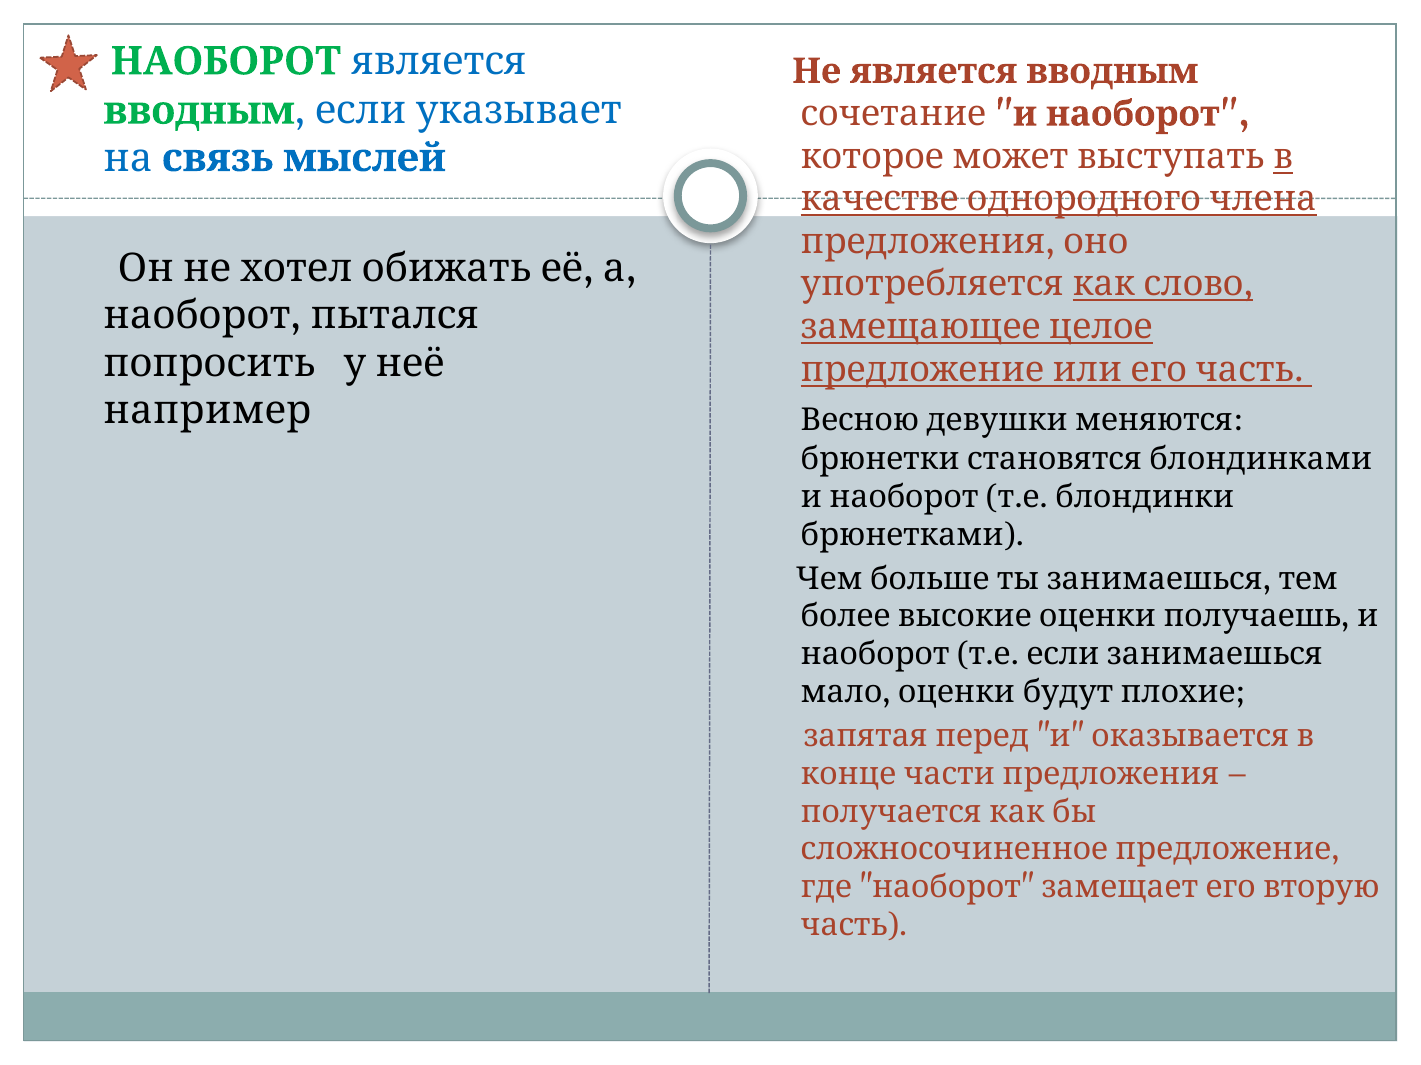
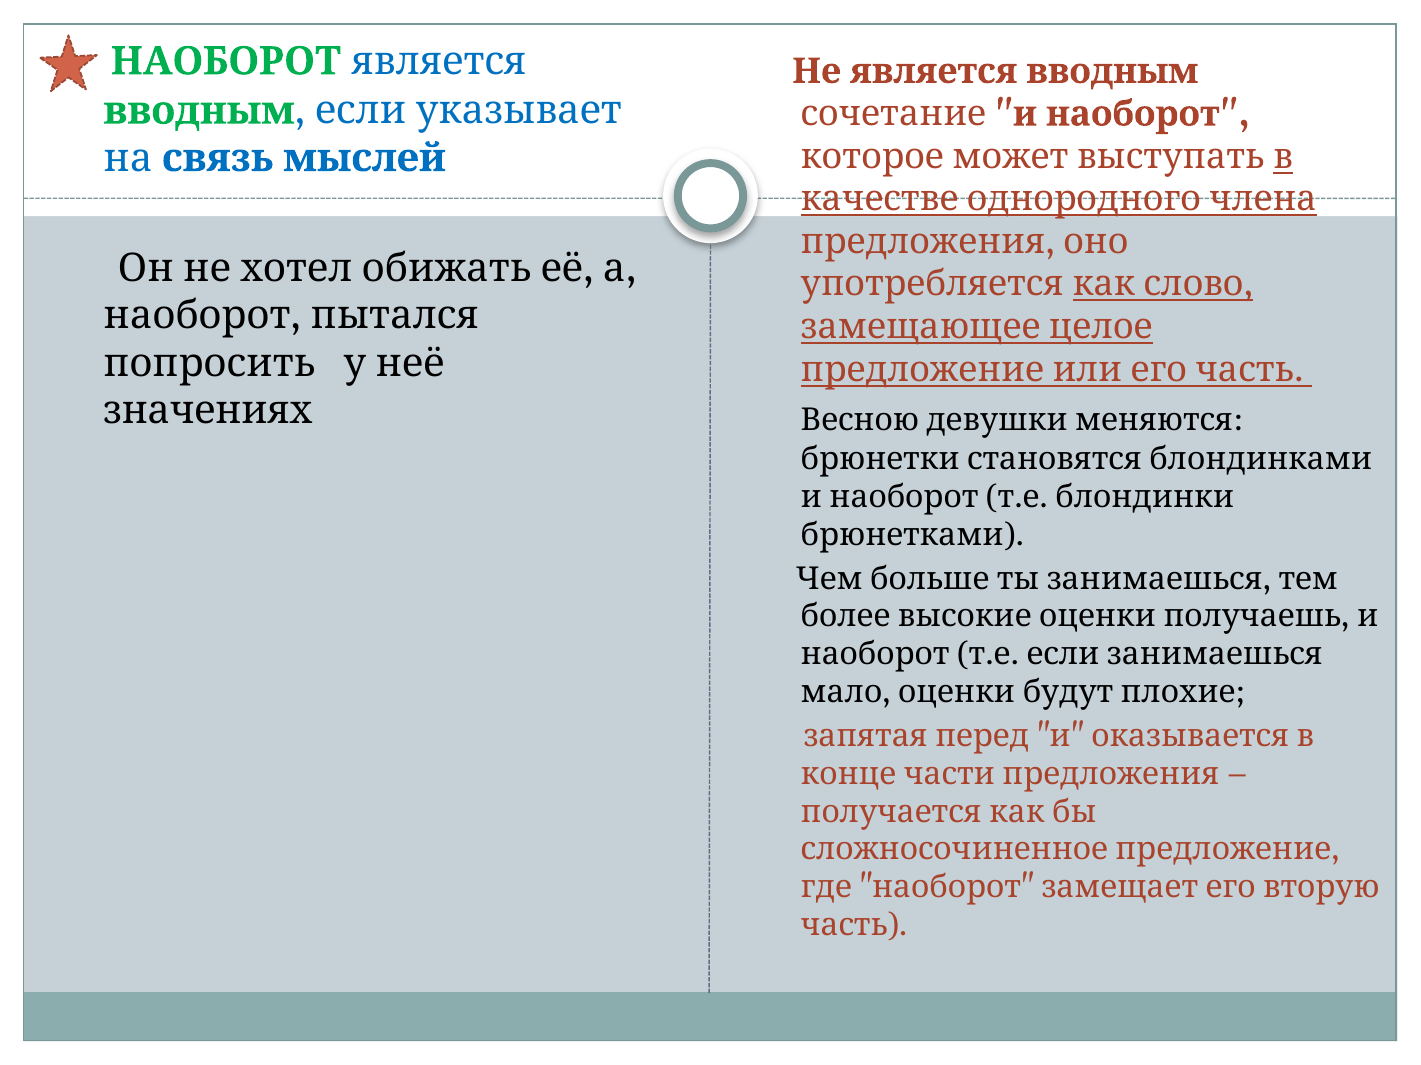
например: например -> значениях
